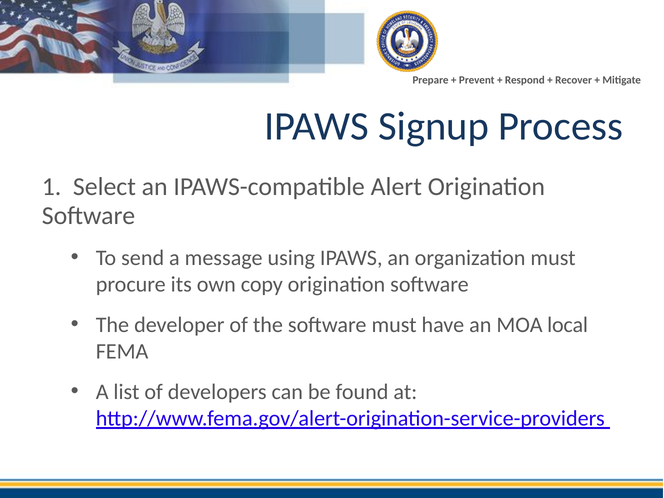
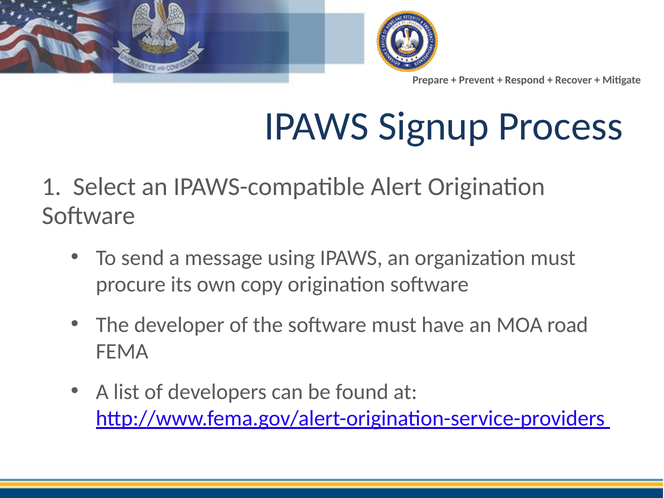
local: local -> road
